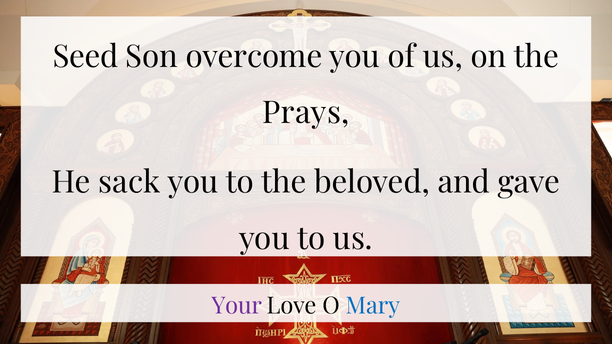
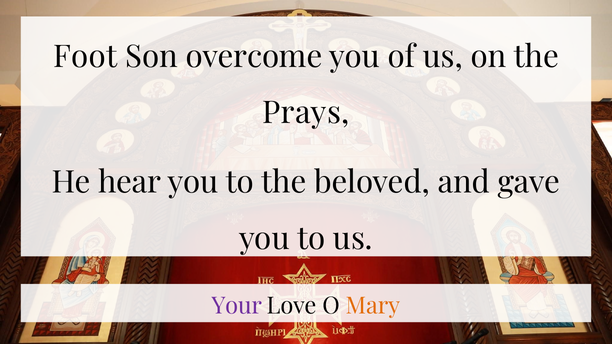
Seed: Seed -> Foot
sack: sack -> hear
Mary colour: blue -> orange
